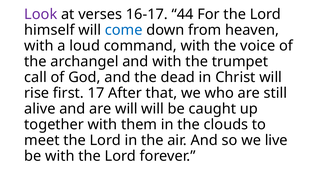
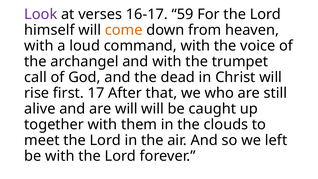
44: 44 -> 59
come colour: blue -> orange
live: live -> left
